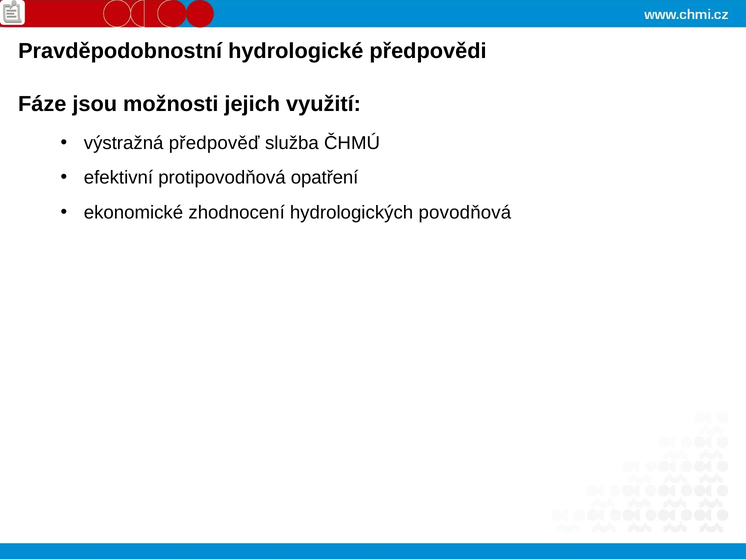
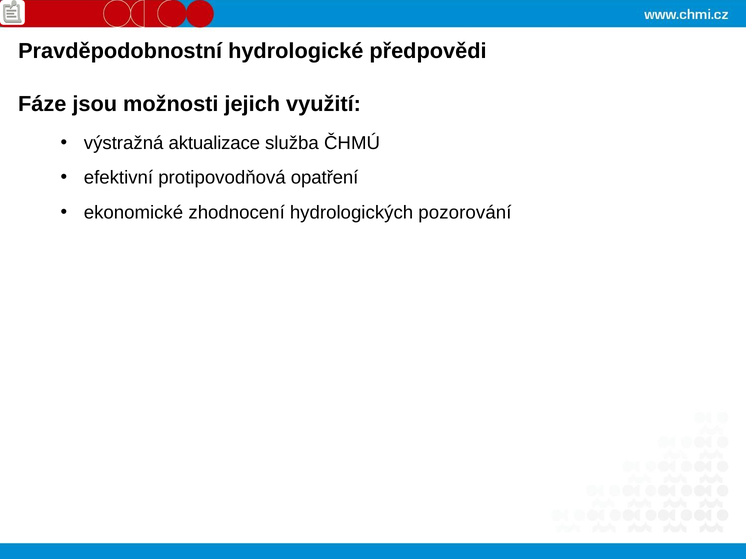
předpověď: předpověď -> aktualizace
povodňová: povodňová -> pozorování
